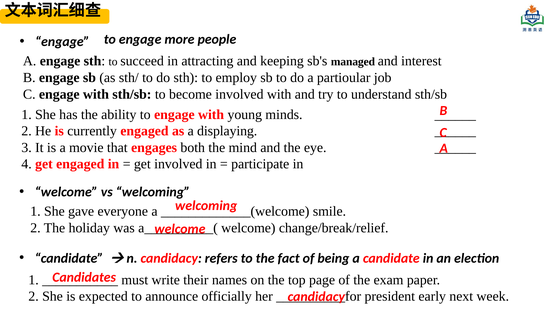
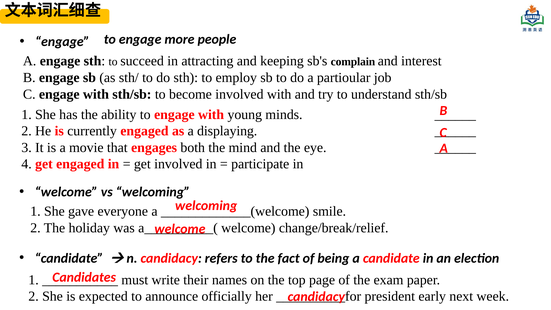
managed: managed -> complain
